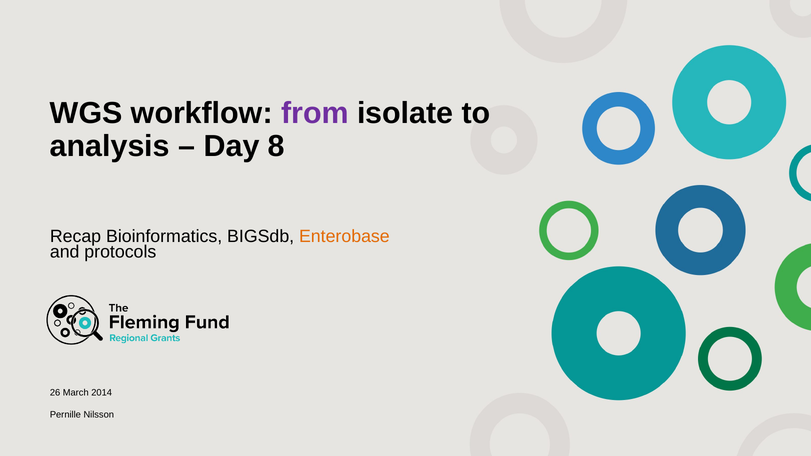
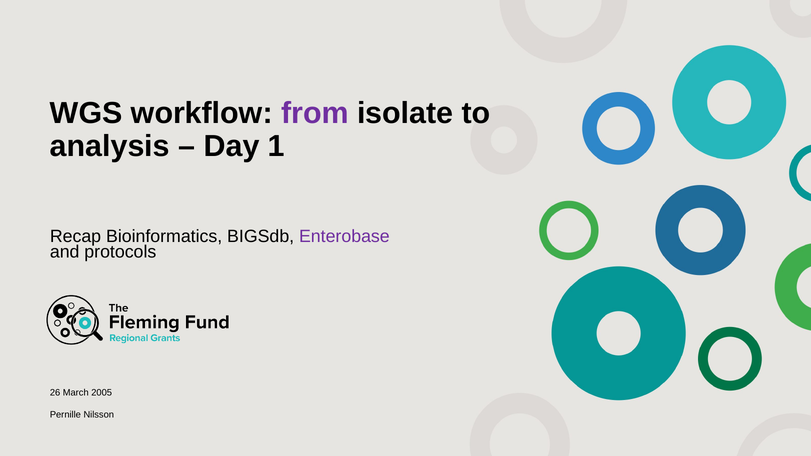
8: 8 -> 1
Enterobase colour: orange -> purple
2014: 2014 -> 2005
